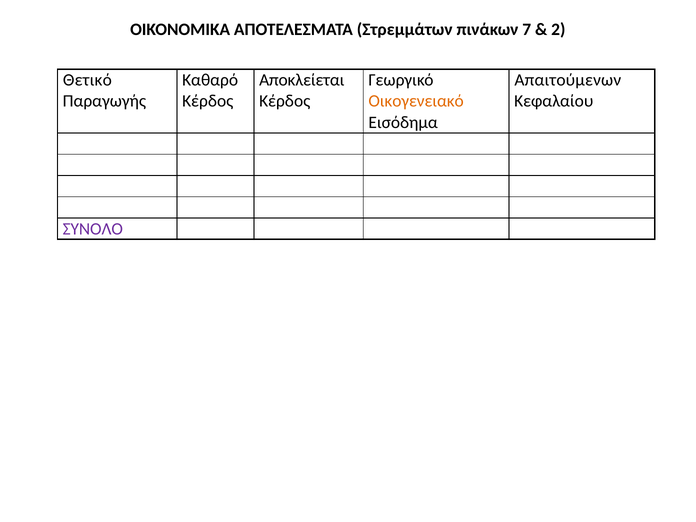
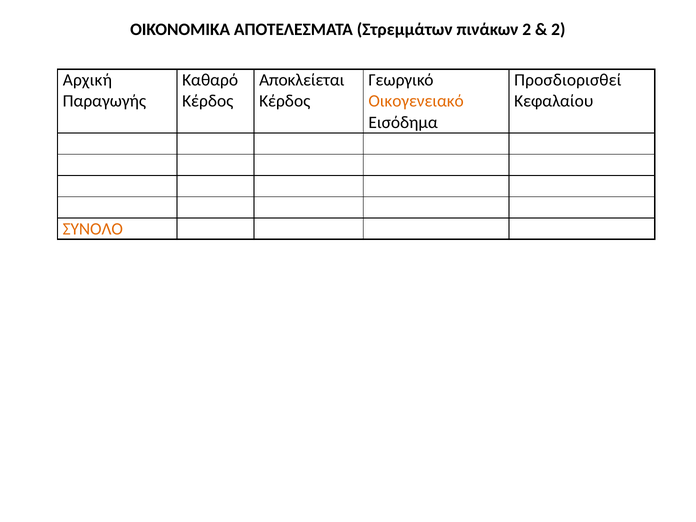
πινάκων 7: 7 -> 2
Θετικό: Θετικό -> Αρχική
Απαιτούμενων: Απαιτούμενων -> Προσδιορισθεί
ΣΥΝΟΛΟ colour: purple -> orange
